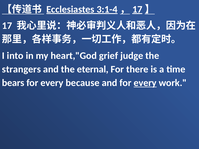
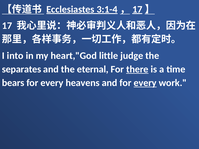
grief: grief -> little
strangers: strangers -> separates
there underline: none -> present
because: because -> heavens
